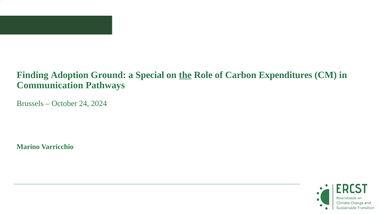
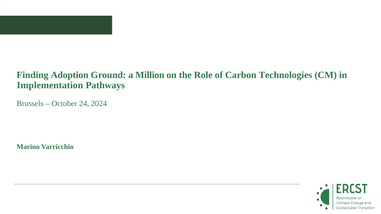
Special: Special -> Million
the underline: present -> none
Expenditures: Expenditures -> Technologies
Communication: Communication -> Implementation
